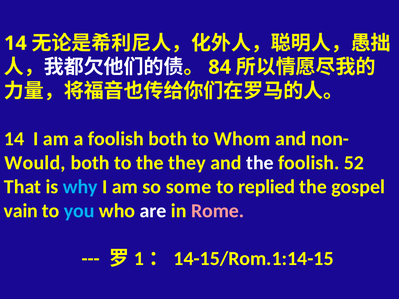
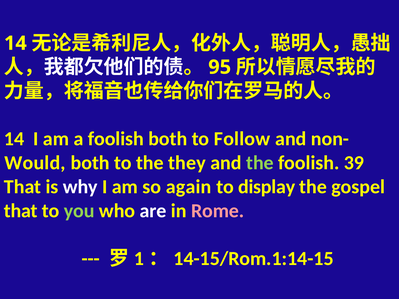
84: 84 -> 95
Whom: Whom -> Follow
the at (260, 163) colour: white -> light green
52: 52 -> 39
why colour: light blue -> white
some: some -> again
replied: replied -> display
vain at (21, 211): vain -> that
you colour: light blue -> light green
